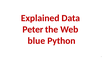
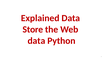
Peter: Peter -> Store
blue at (36, 41): blue -> data
